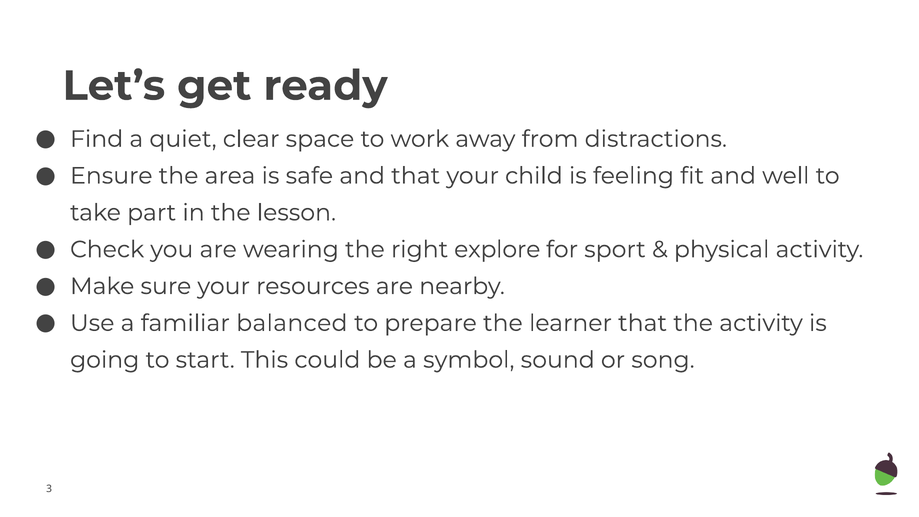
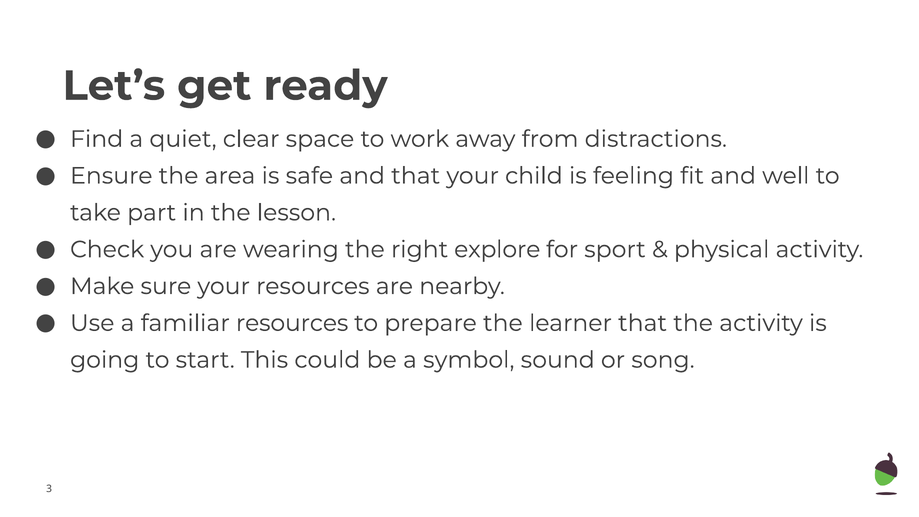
familiar balanced: balanced -> resources
